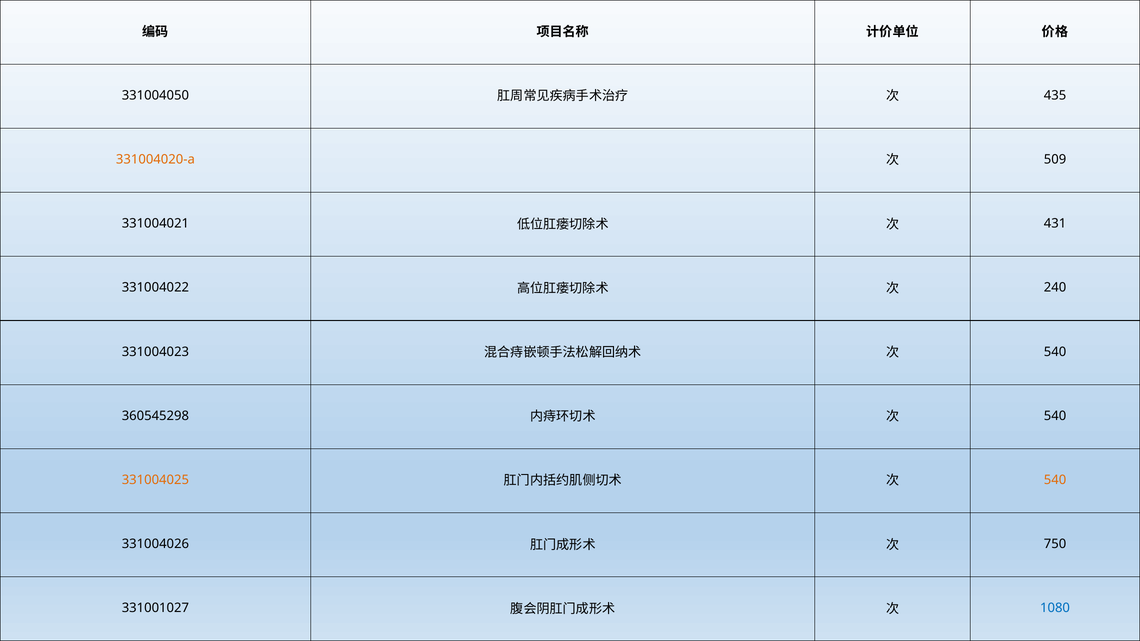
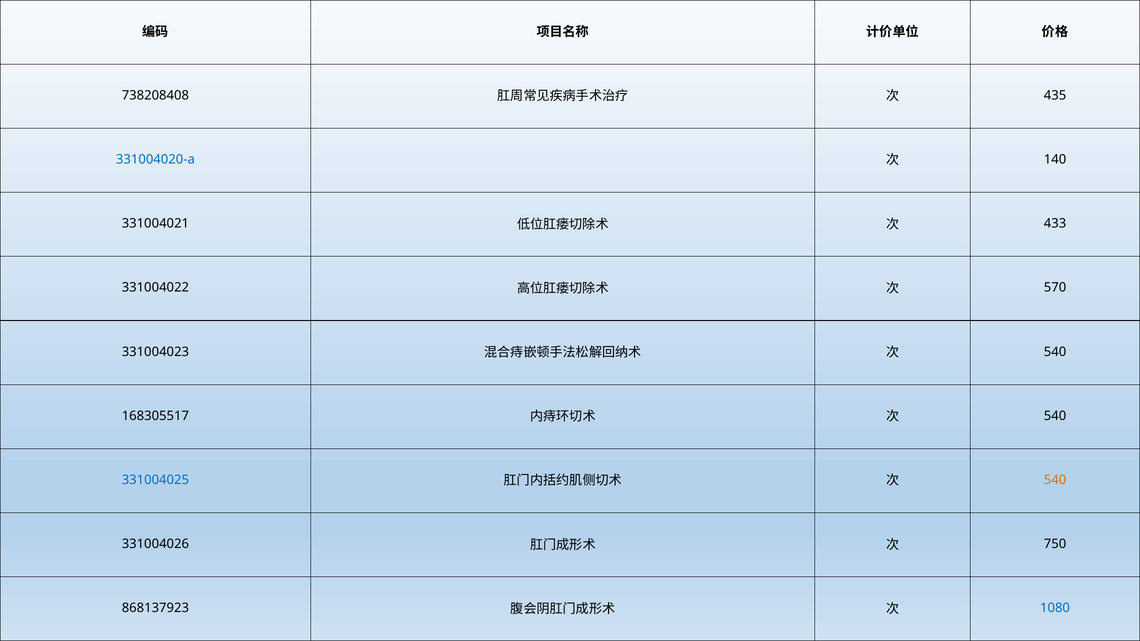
331004050: 331004050 -> 738208408
331004020-a colour: orange -> blue
509: 509 -> 140
431: 431 -> 433
240: 240 -> 570
360545298: 360545298 -> 168305517
331004025 colour: orange -> blue
331001027: 331001027 -> 868137923
